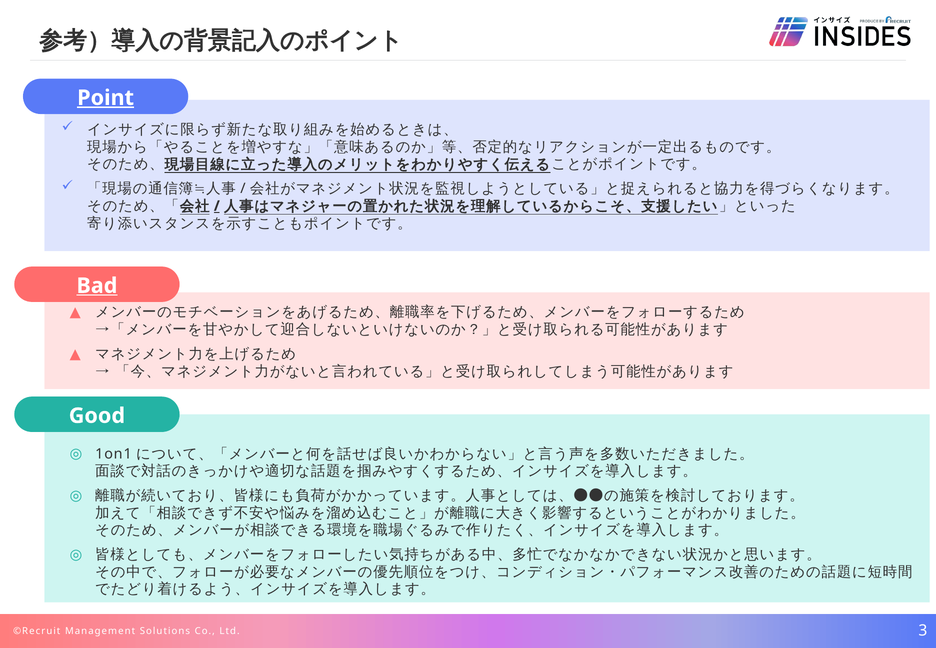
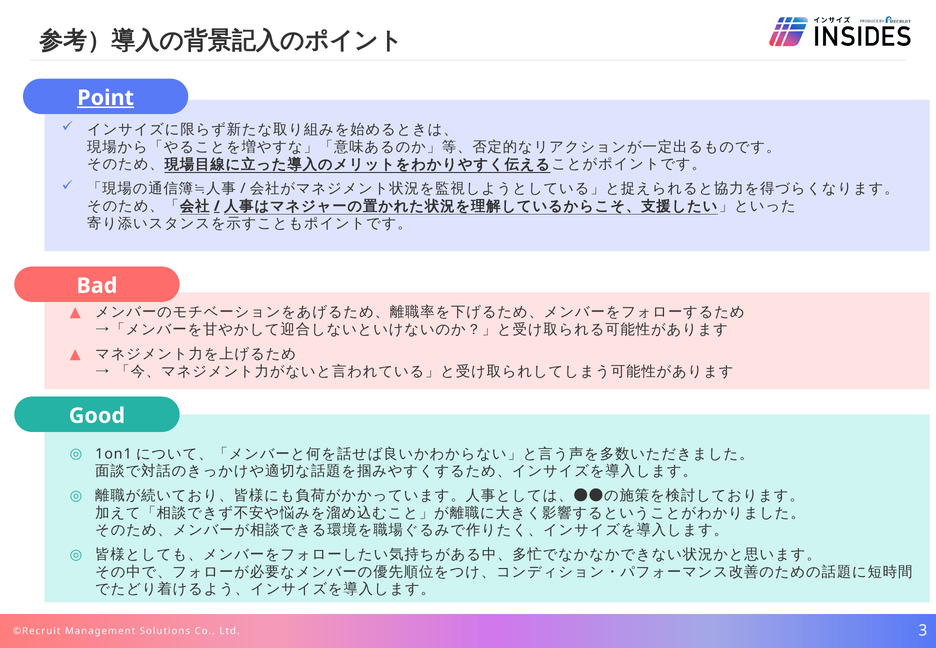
Bad underline: present -> none
